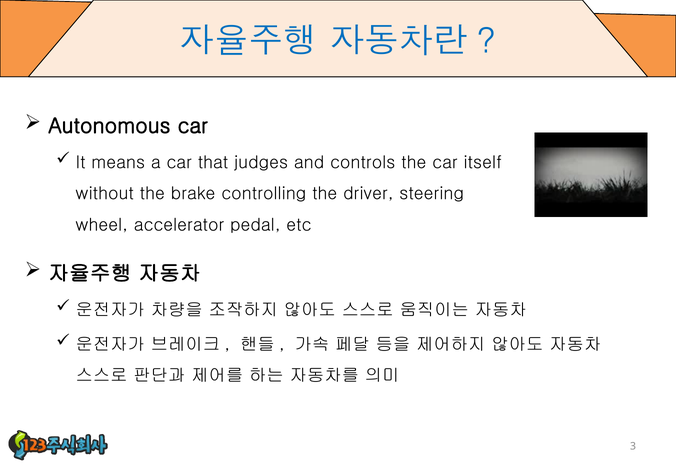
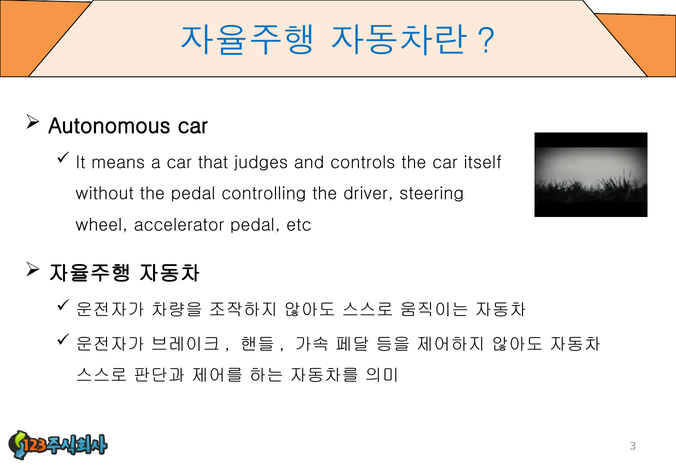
the brake: brake -> pedal
